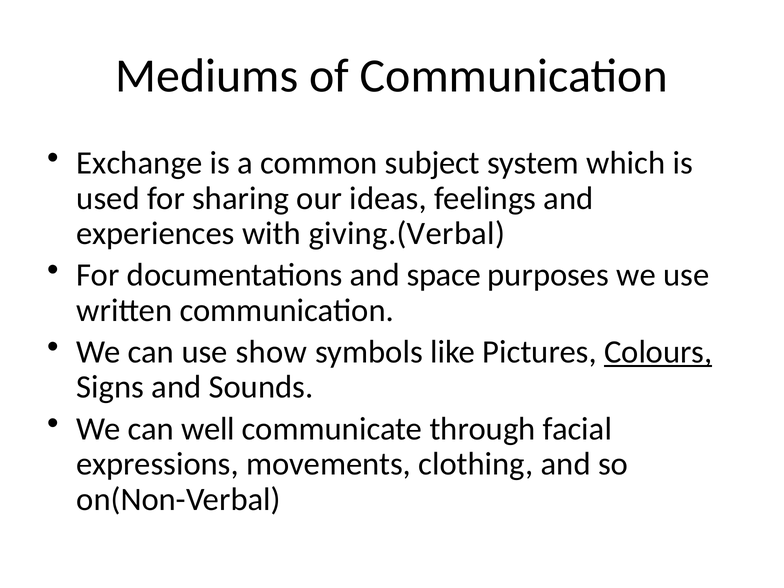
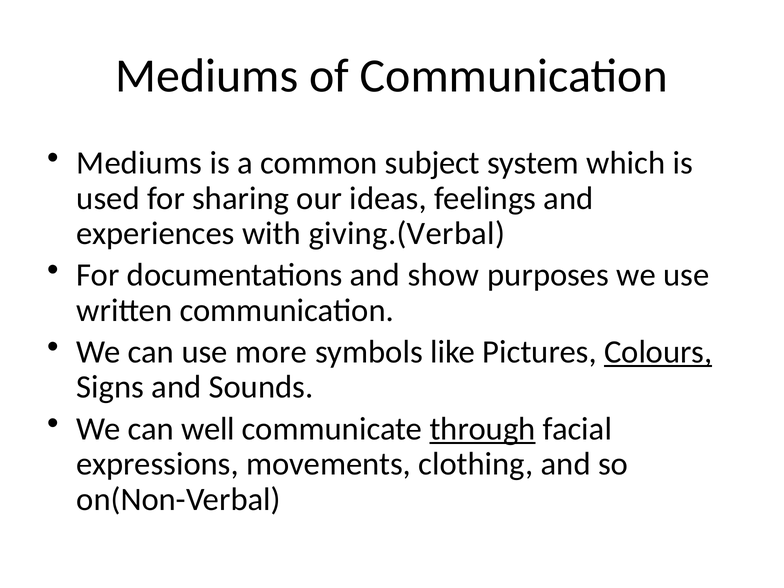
Exchange at (139, 163): Exchange -> Mediums
space: space -> show
show: show -> more
through underline: none -> present
